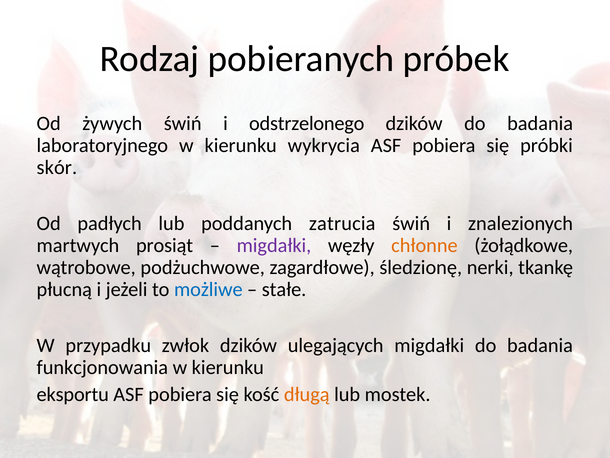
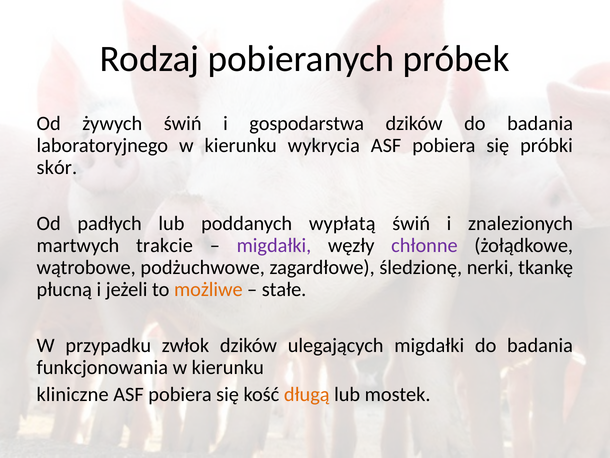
odstrzelonego: odstrzelonego -> gospodarstwa
zatrucia: zatrucia -> wypłatą
prosiąt: prosiąt -> trakcie
chłonne colour: orange -> purple
możliwe colour: blue -> orange
eksportu: eksportu -> kliniczne
